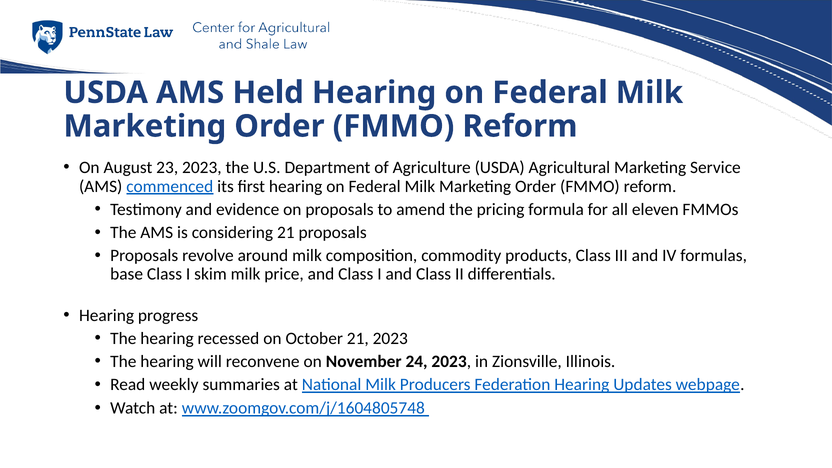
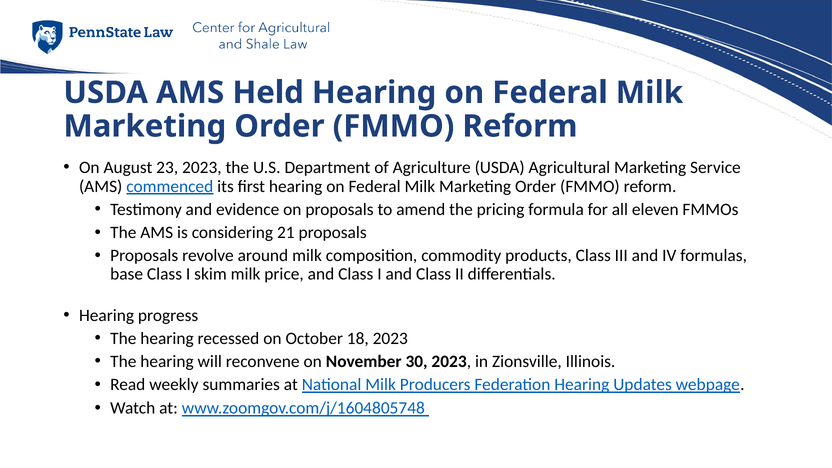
October 21: 21 -> 18
24: 24 -> 30
